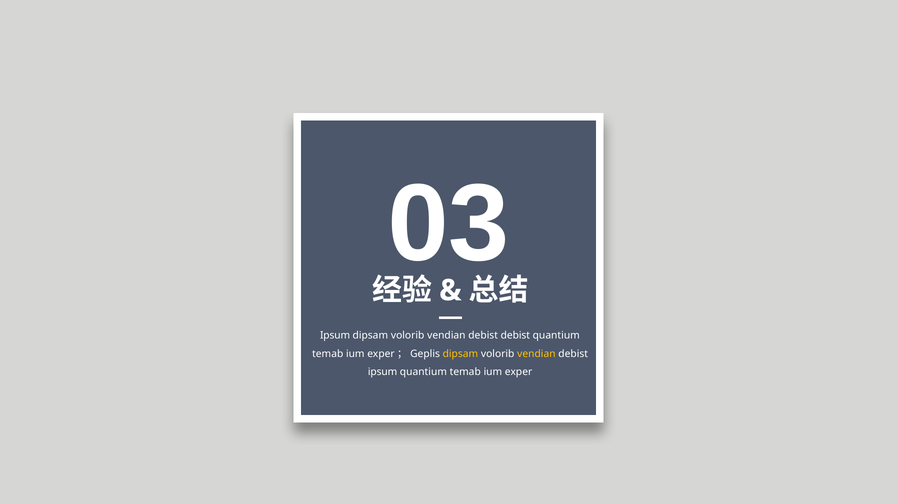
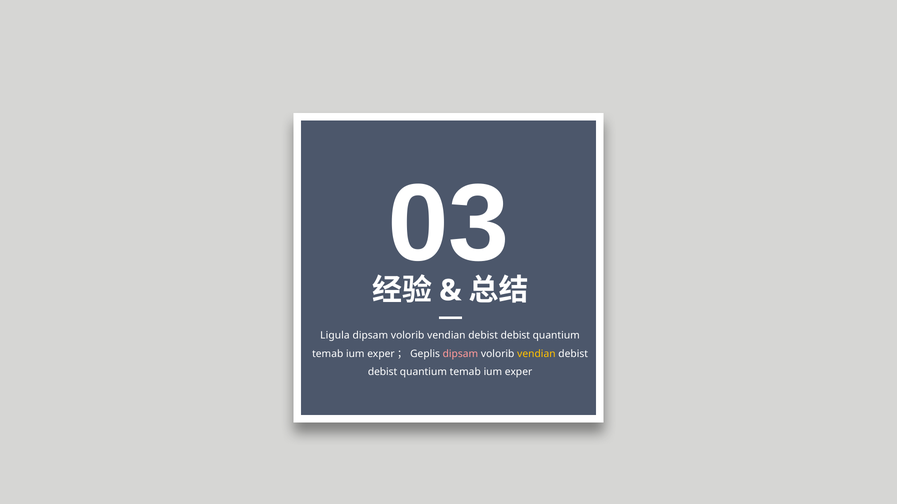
Ipsum at (335, 336): Ipsum -> Ligula
dipsam at (460, 354) colour: yellow -> pink
ipsum at (383, 373): ipsum -> debist
